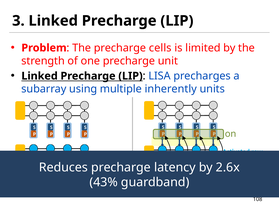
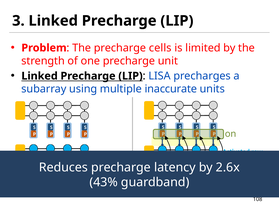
inherently: inherently -> inaccurate
